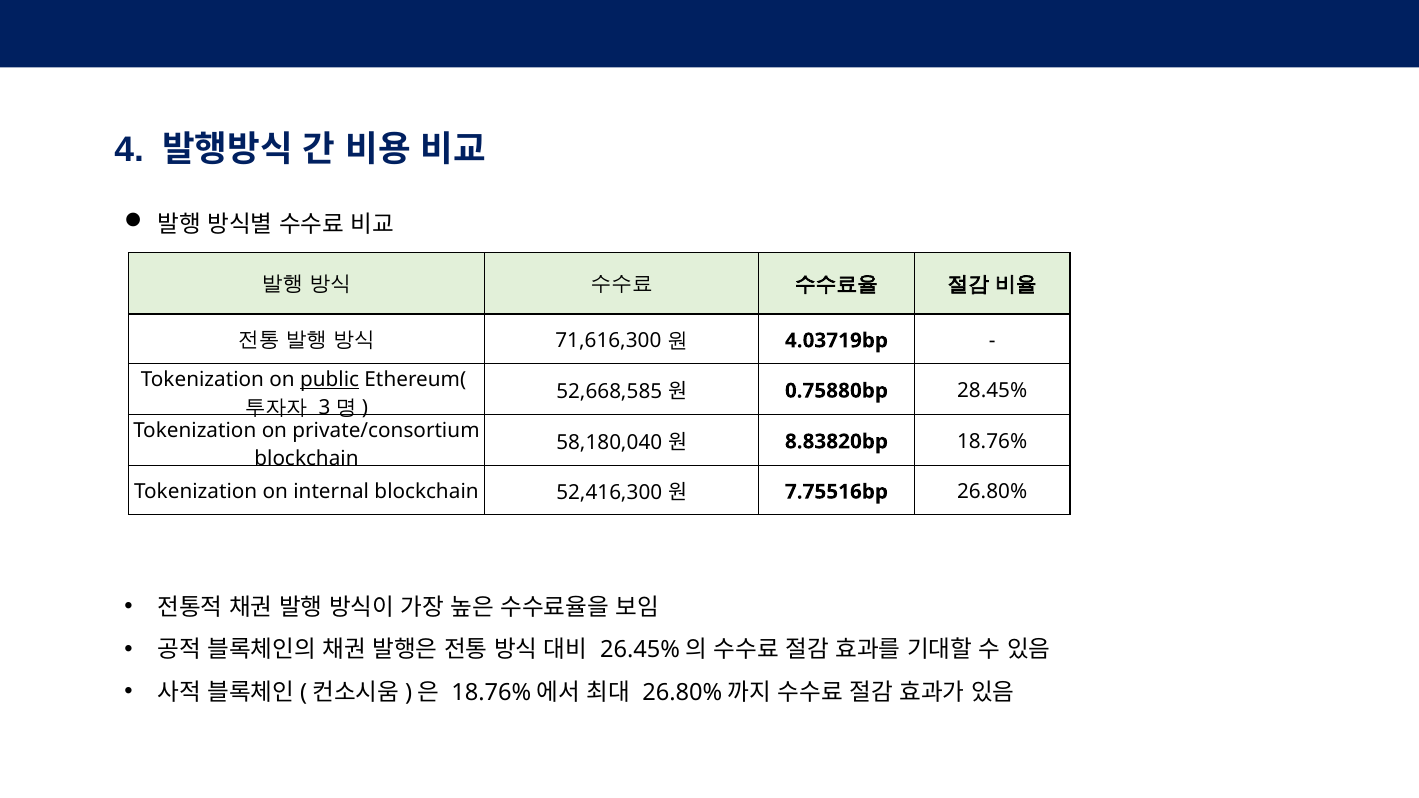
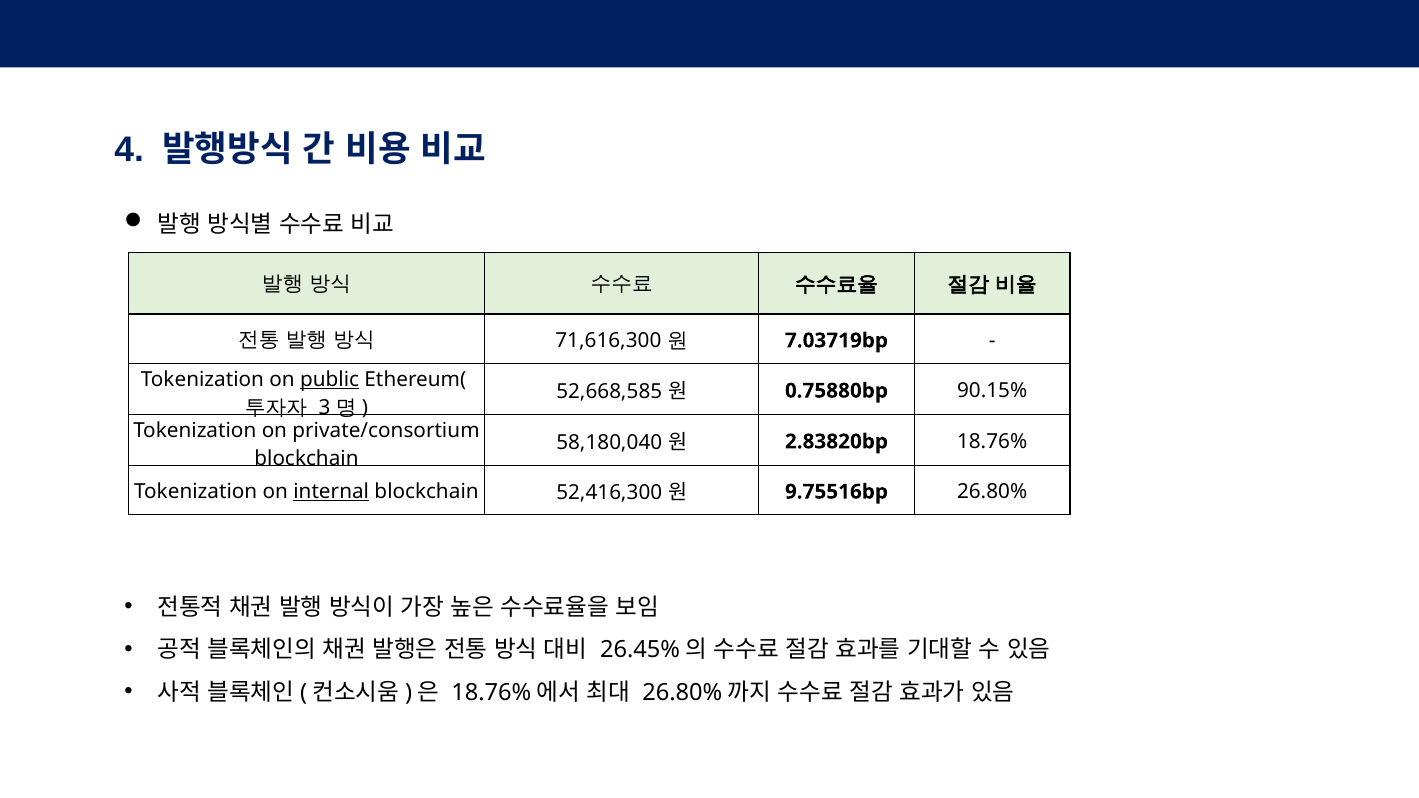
4.03719bp: 4.03719bp -> 7.03719bp
28.45%: 28.45% -> 90.15%
8.83820bp: 8.83820bp -> 2.83820bp
internal underline: none -> present
7.75516bp: 7.75516bp -> 9.75516bp
